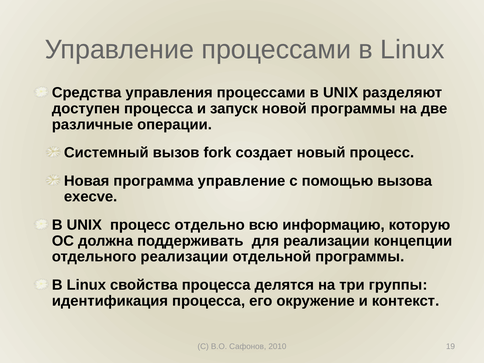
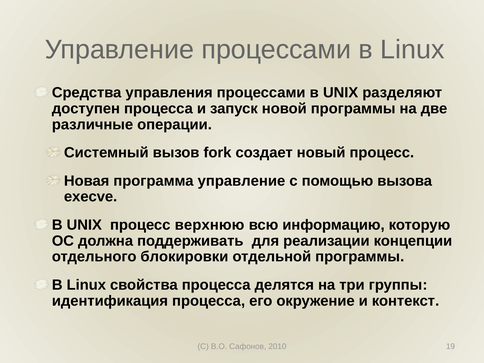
отдельно: отдельно -> верхнюю
отдельного реализации: реализации -> блокировки
